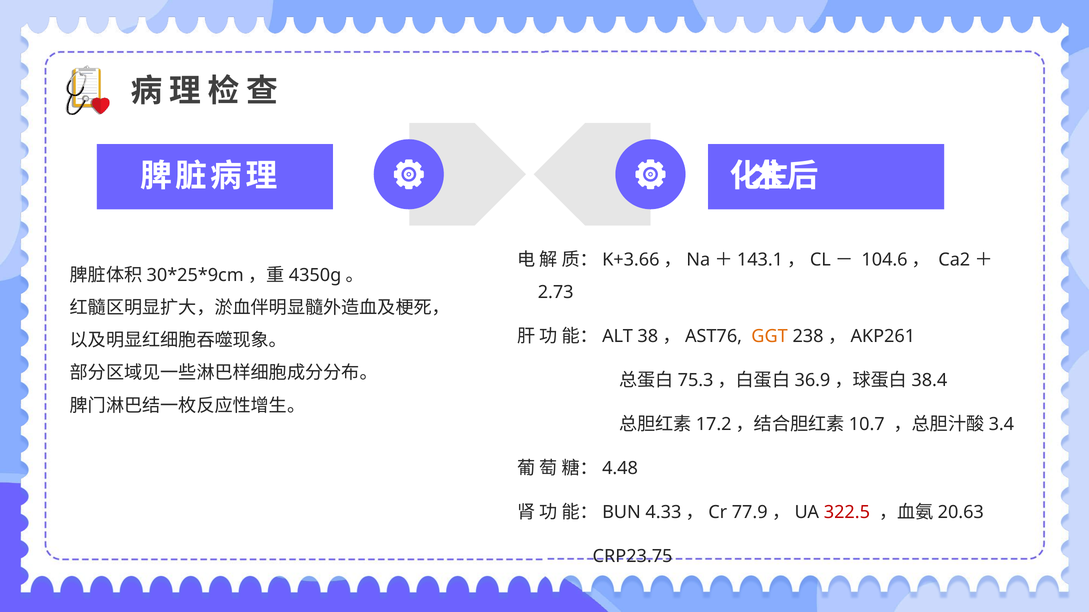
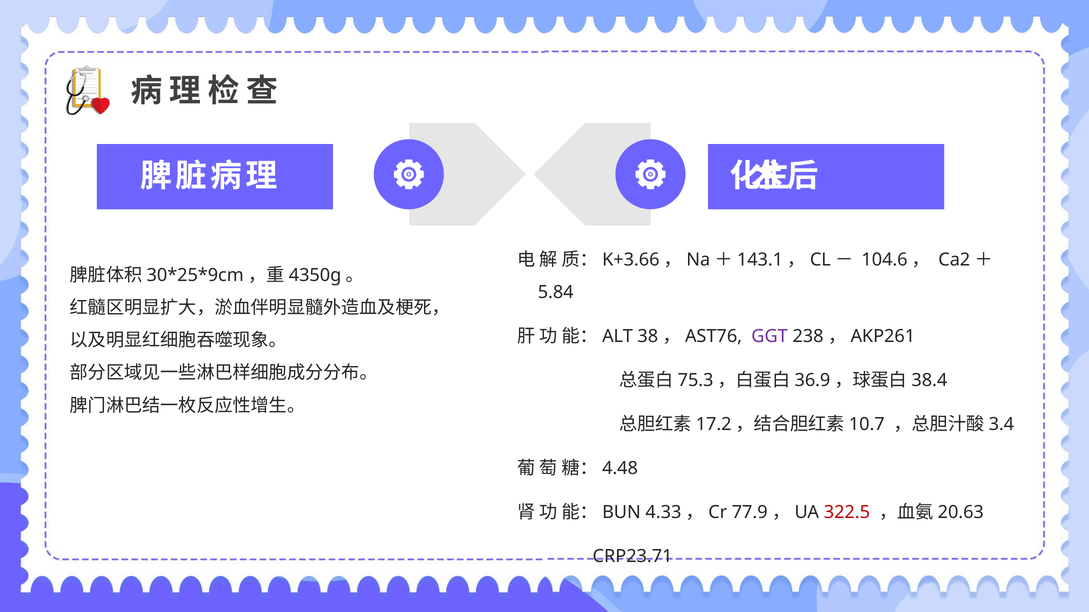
2.73: 2.73 -> 5.84
GGT colour: orange -> purple
CRP23.75: CRP23.75 -> CRP23.71
